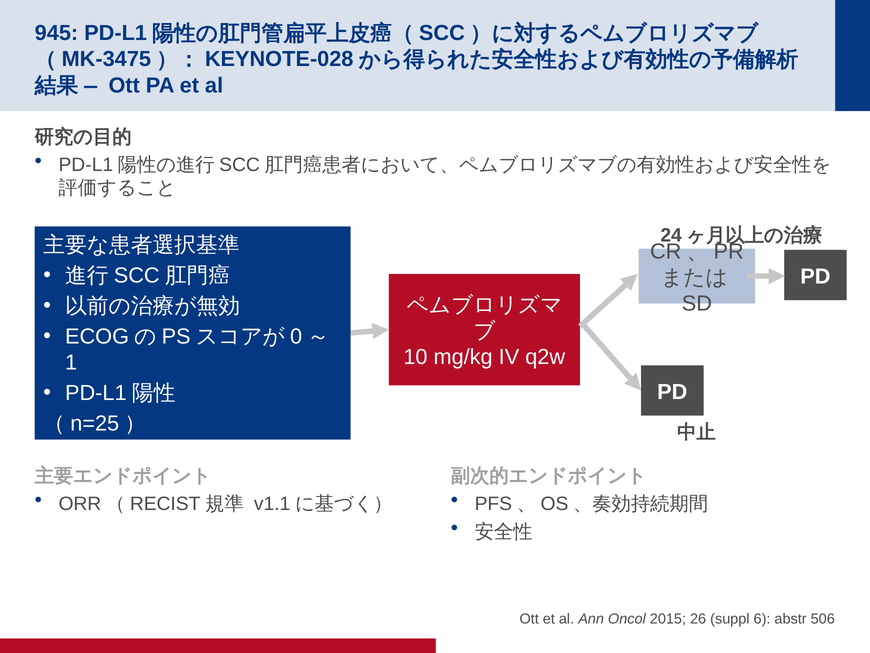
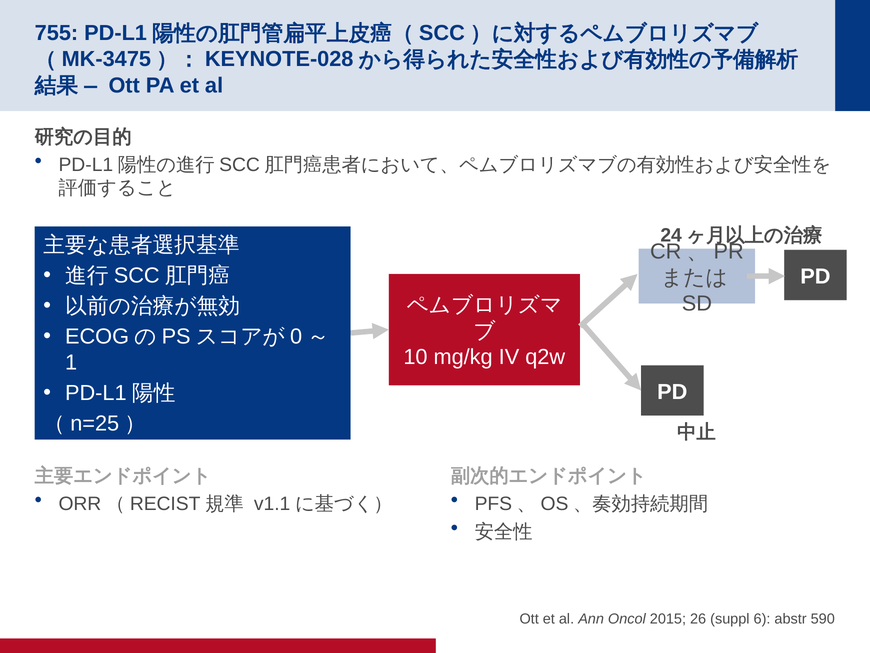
945: 945 -> 755
506: 506 -> 590
